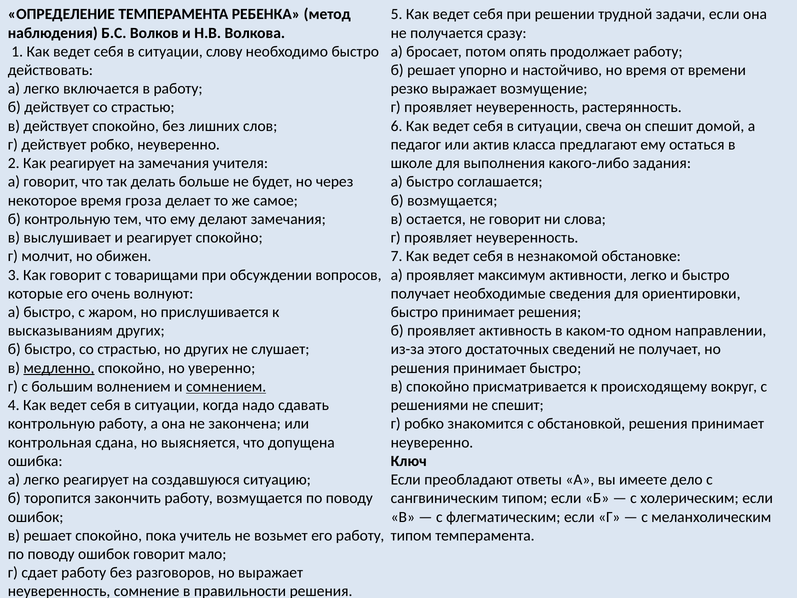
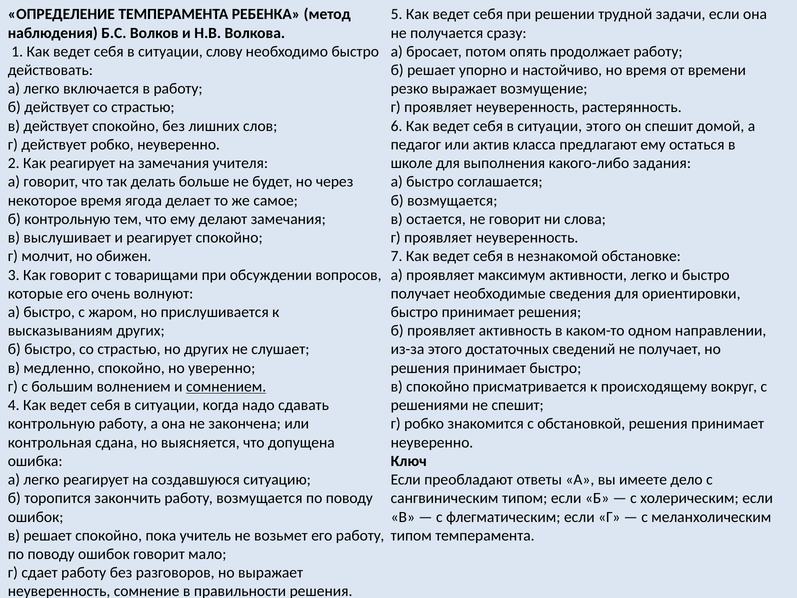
ситуации свеча: свеча -> этого
гроза: гроза -> ягода
медленно underline: present -> none
